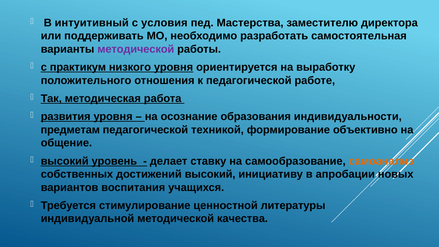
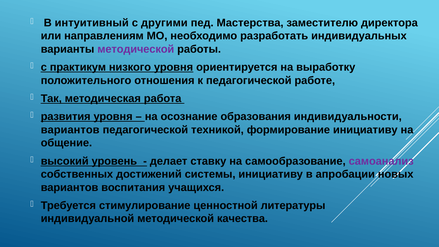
условия: условия -> другими
поддерживать: поддерживать -> направлениям
самостоятельная: самостоятельная -> индивидуальных
предметам at (70, 130): предметам -> вариантов
формирование объективно: объективно -> инициативу
самоанализ colour: orange -> purple
достижений высокий: высокий -> системы
